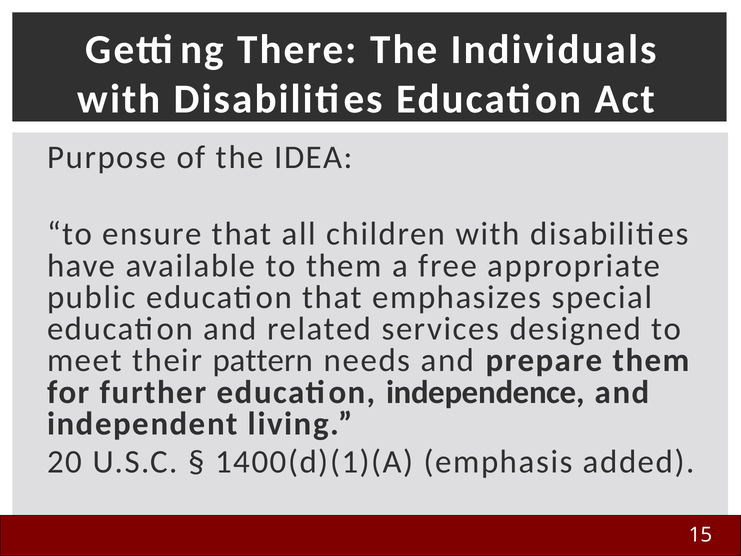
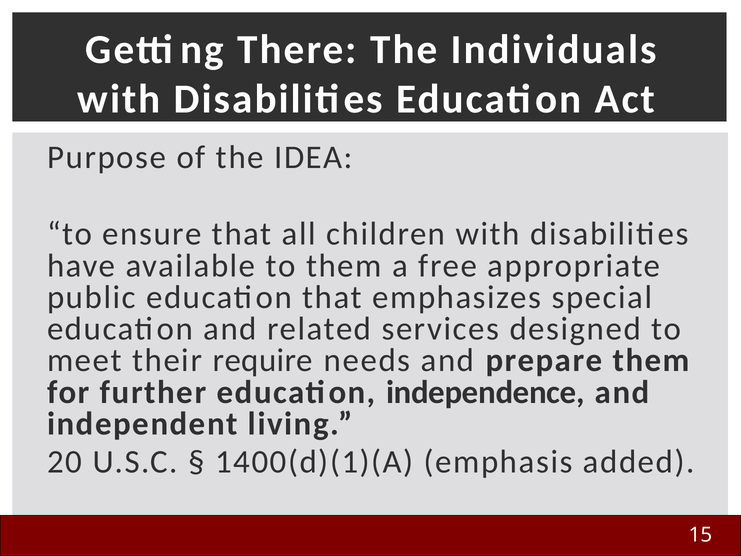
pattern: pattern -> require
